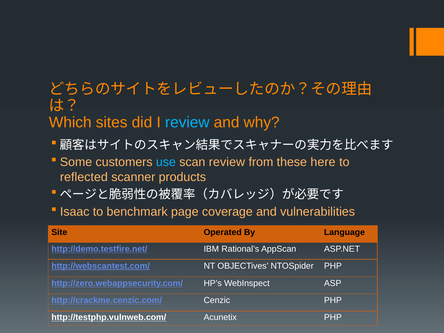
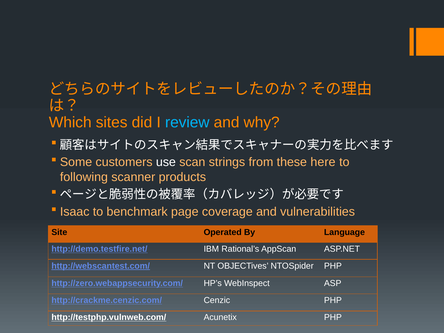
use colour: light blue -> white
scan review: review -> strings
reflected: reflected -> following
